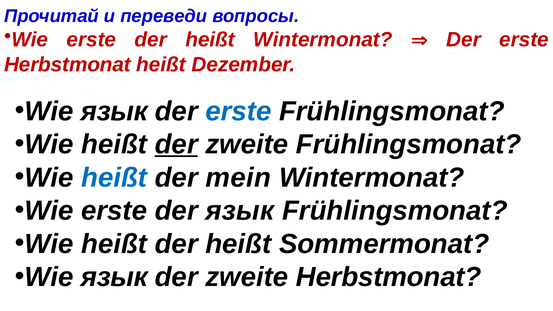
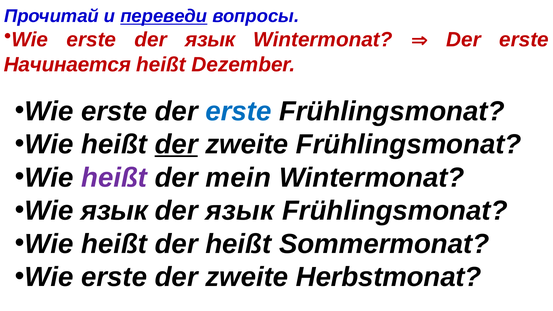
переведи underline: none -> present
heißt at (210, 40): heißt -> язык
Herbstmonat at (67, 65): Herbstmonat -> Начинается
язык at (114, 111): язык -> erste
heißt at (114, 178) colour: blue -> purple
erste at (114, 211): erste -> язык
язык at (114, 277): язык -> erste
